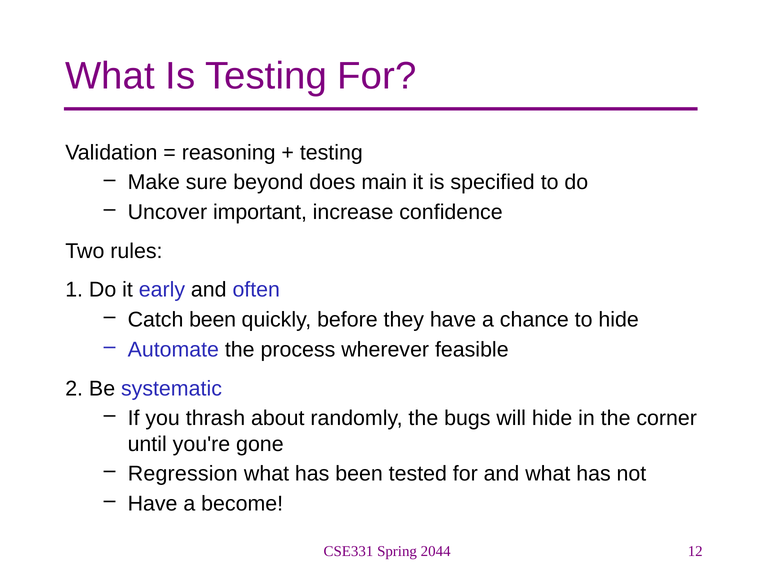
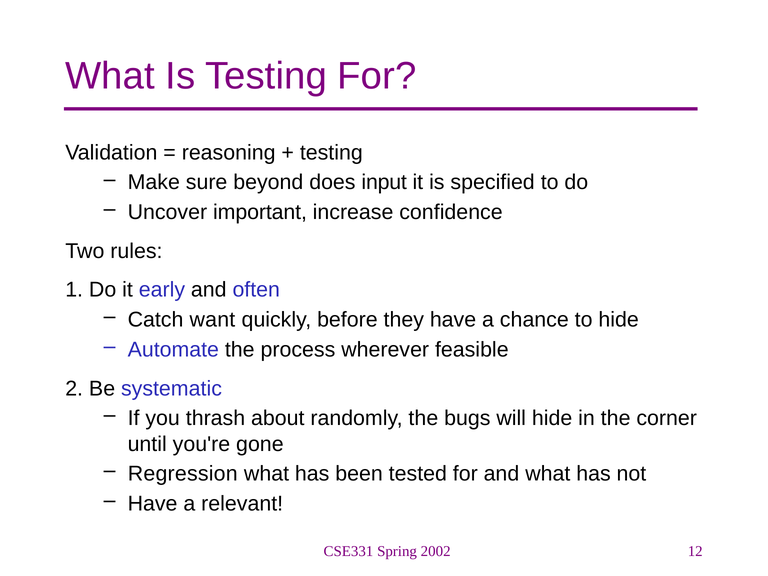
main: main -> input
Catch been: been -> want
become: become -> relevant
2044: 2044 -> 2002
